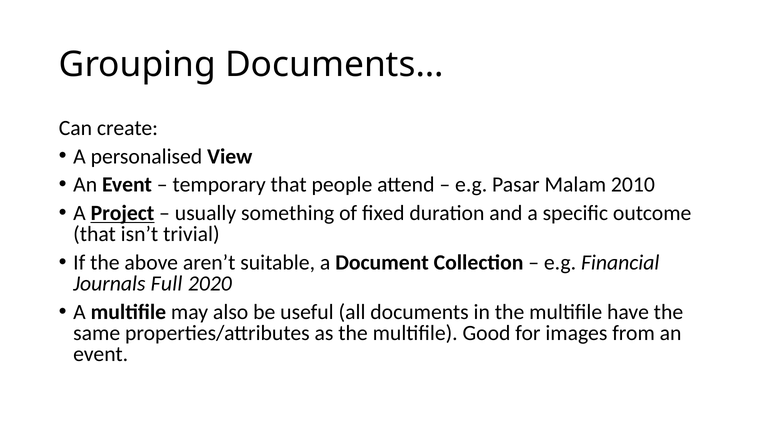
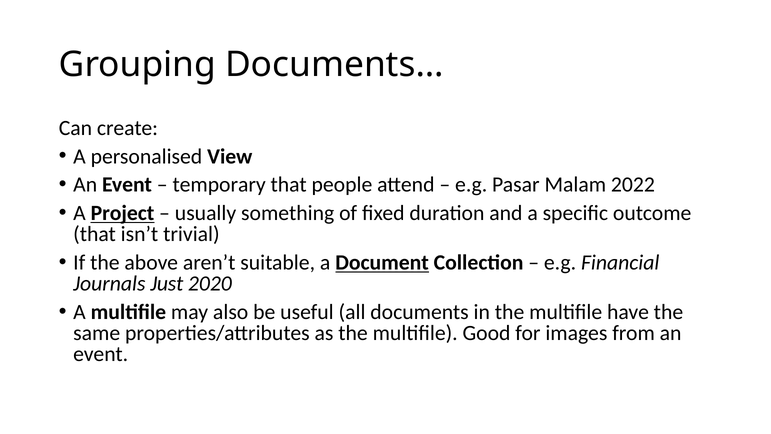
2010: 2010 -> 2022
Document underline: none -> present
Full: Full -> Just
